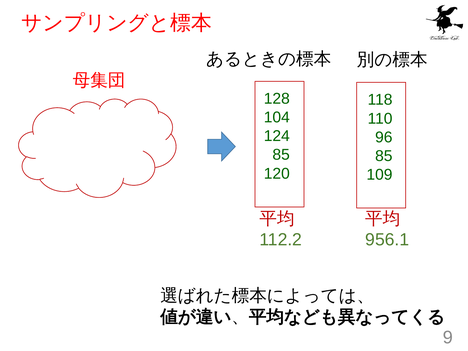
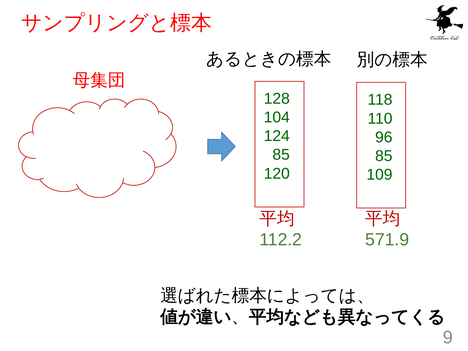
956.1: 956.1 -> 571.9
